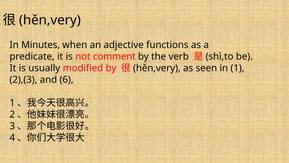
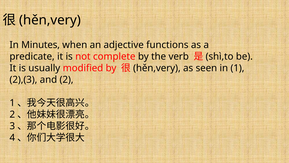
comment: comment -> complete
and 6: 6 -> 2
